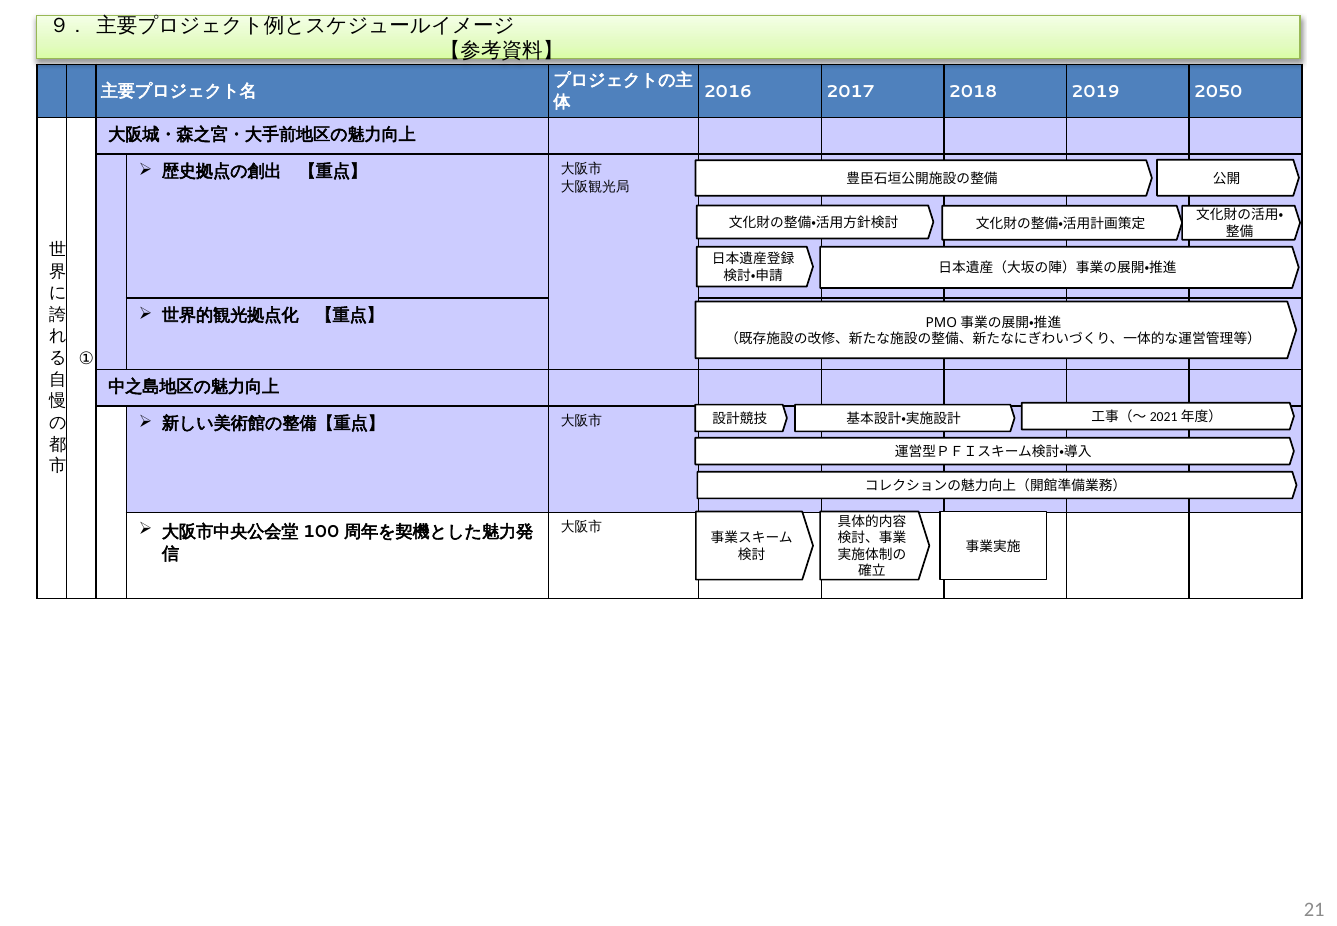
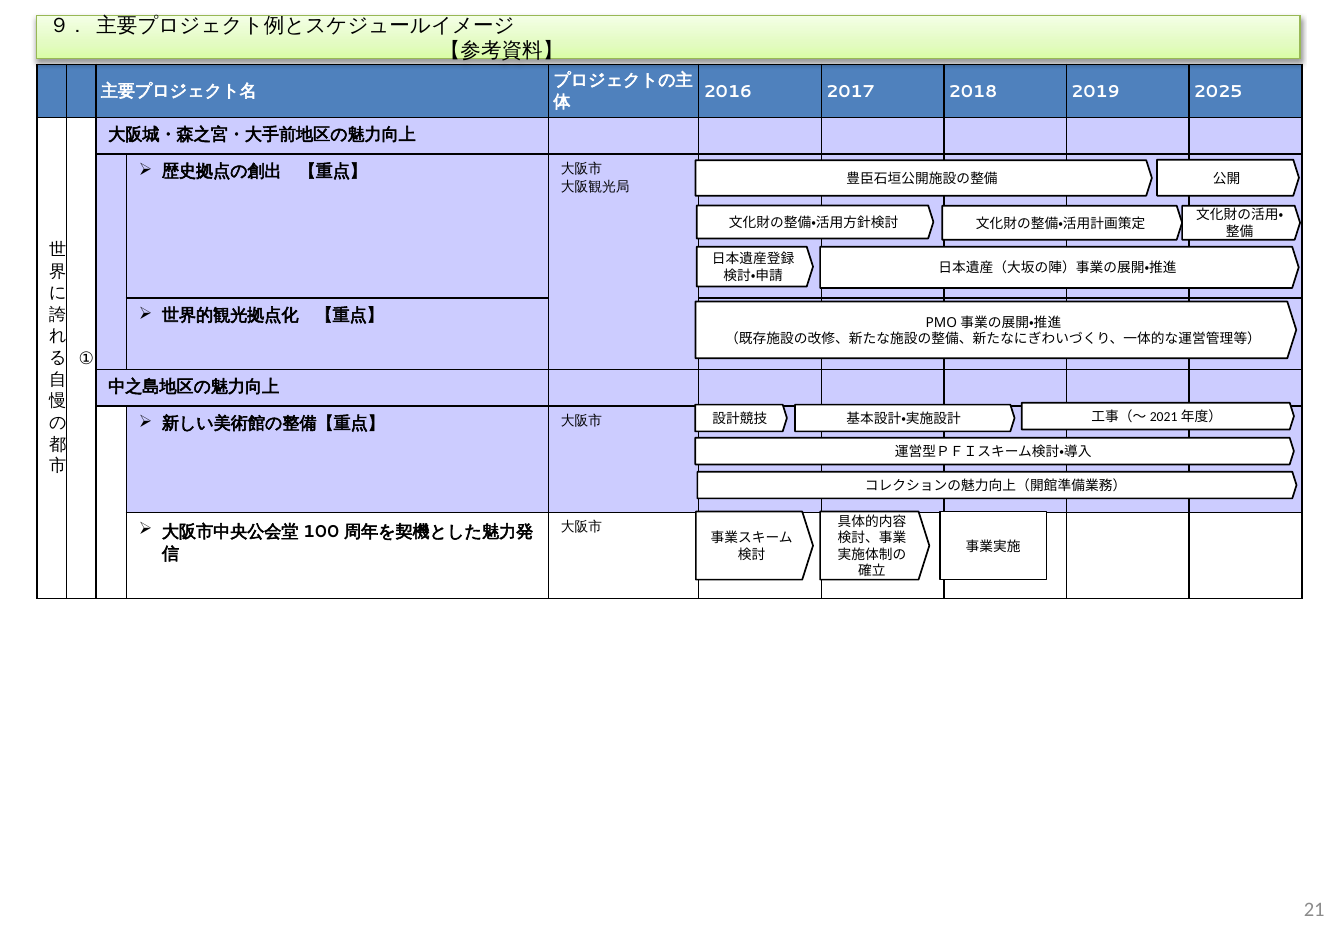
2050: 2050 -> 2025
